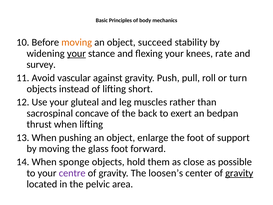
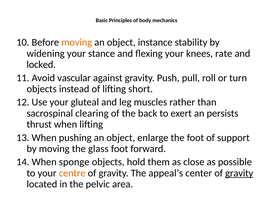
succeed: succeed -> instance
your at (76, 53) underline: present -> none
survey: survey -> locked
concave: concave -> clearing
bedpan: bedpan -> persists
centre colour: purple -> orange
loosen’s: loosen’s -> appeal’s
